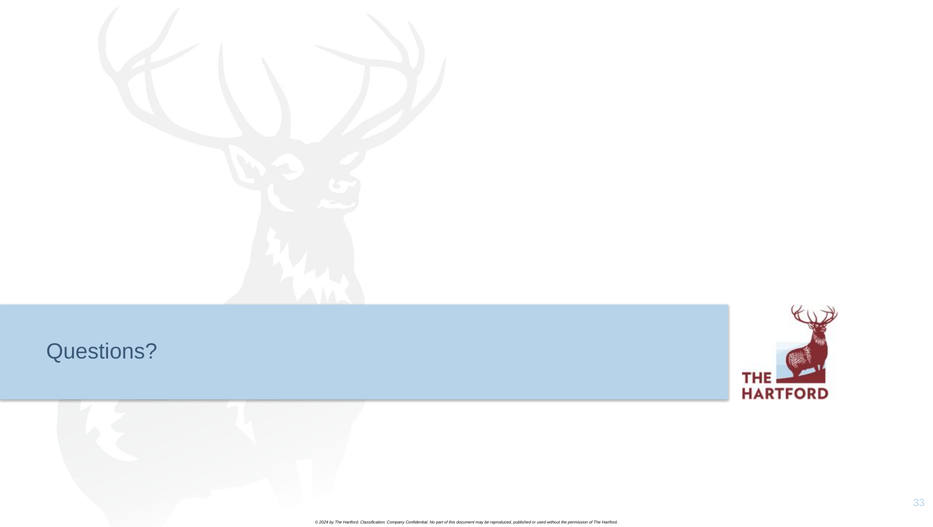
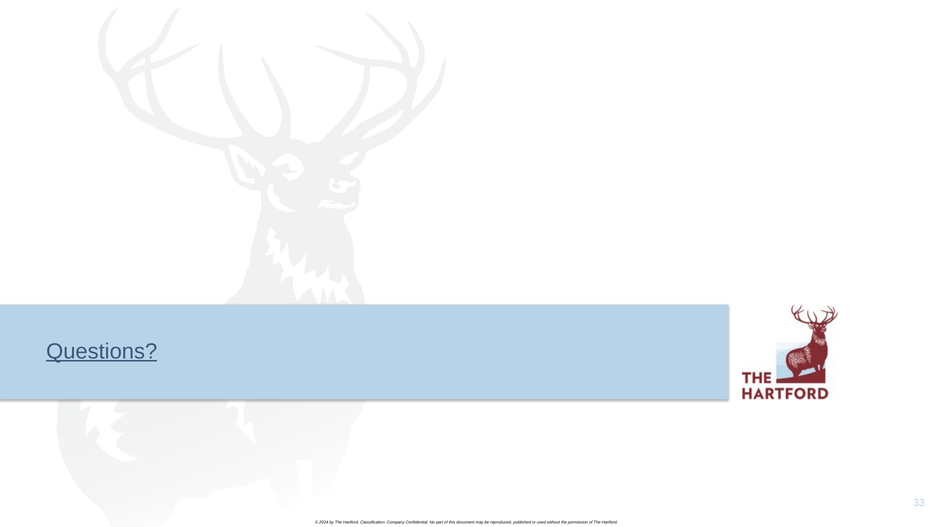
Questions underline: none -> present
